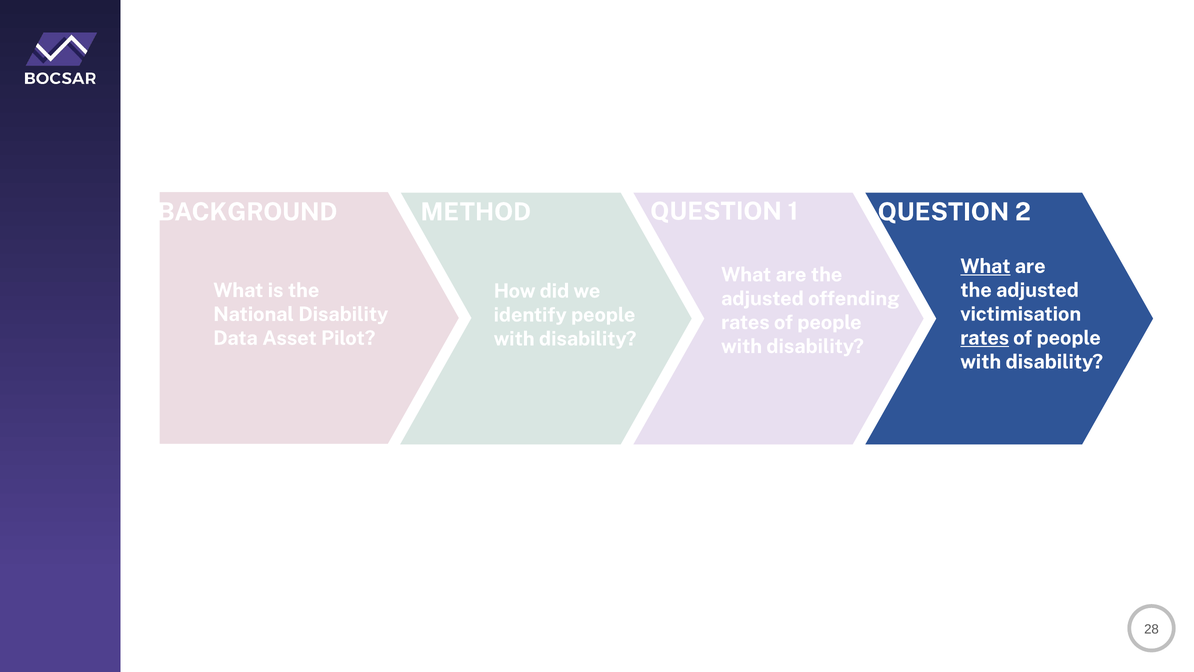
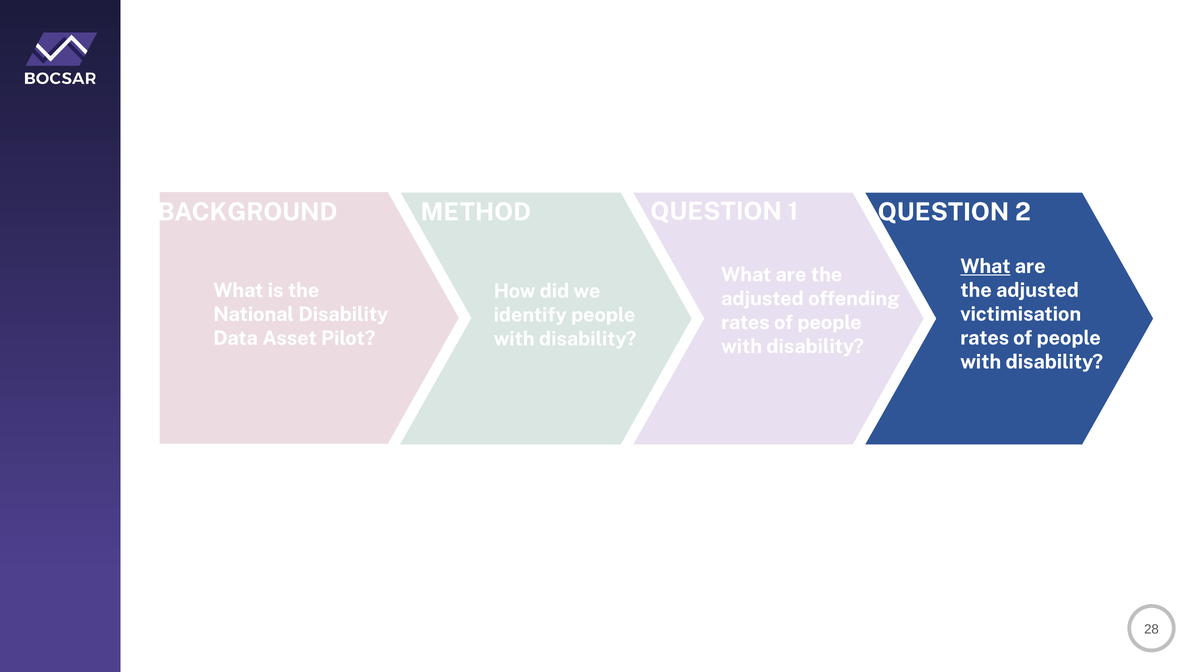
rates at (985, 338) underline: present -> none
